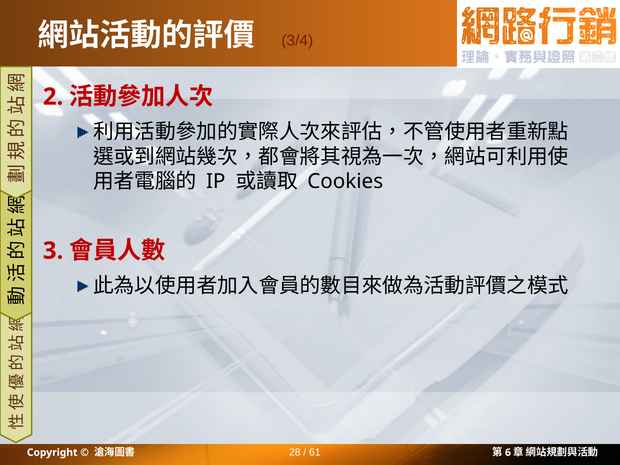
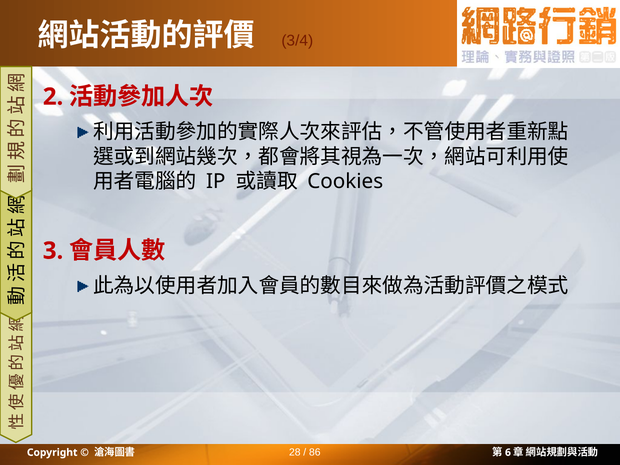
61: 61 -> 86
